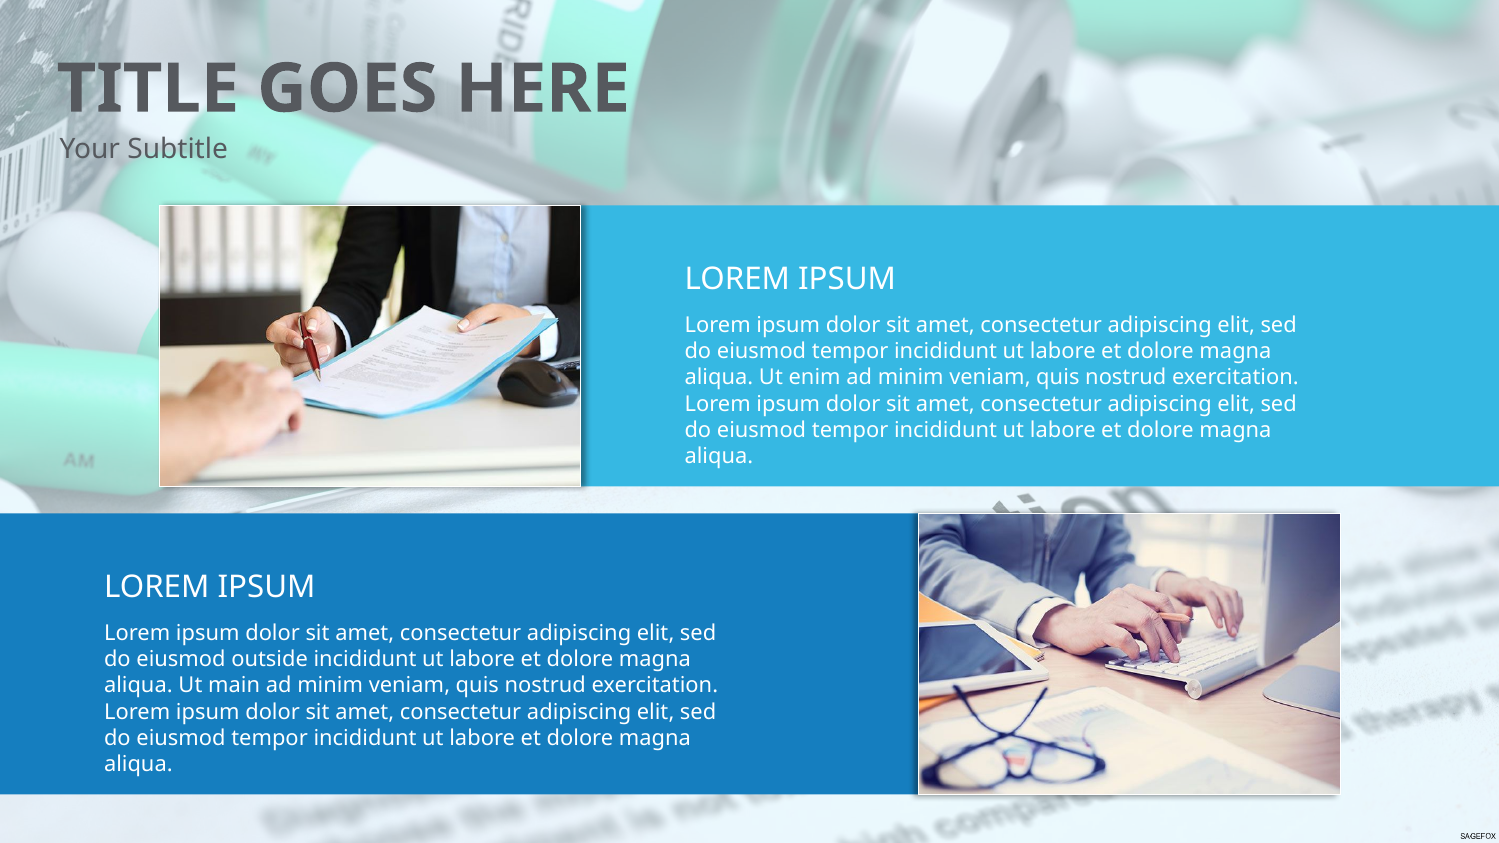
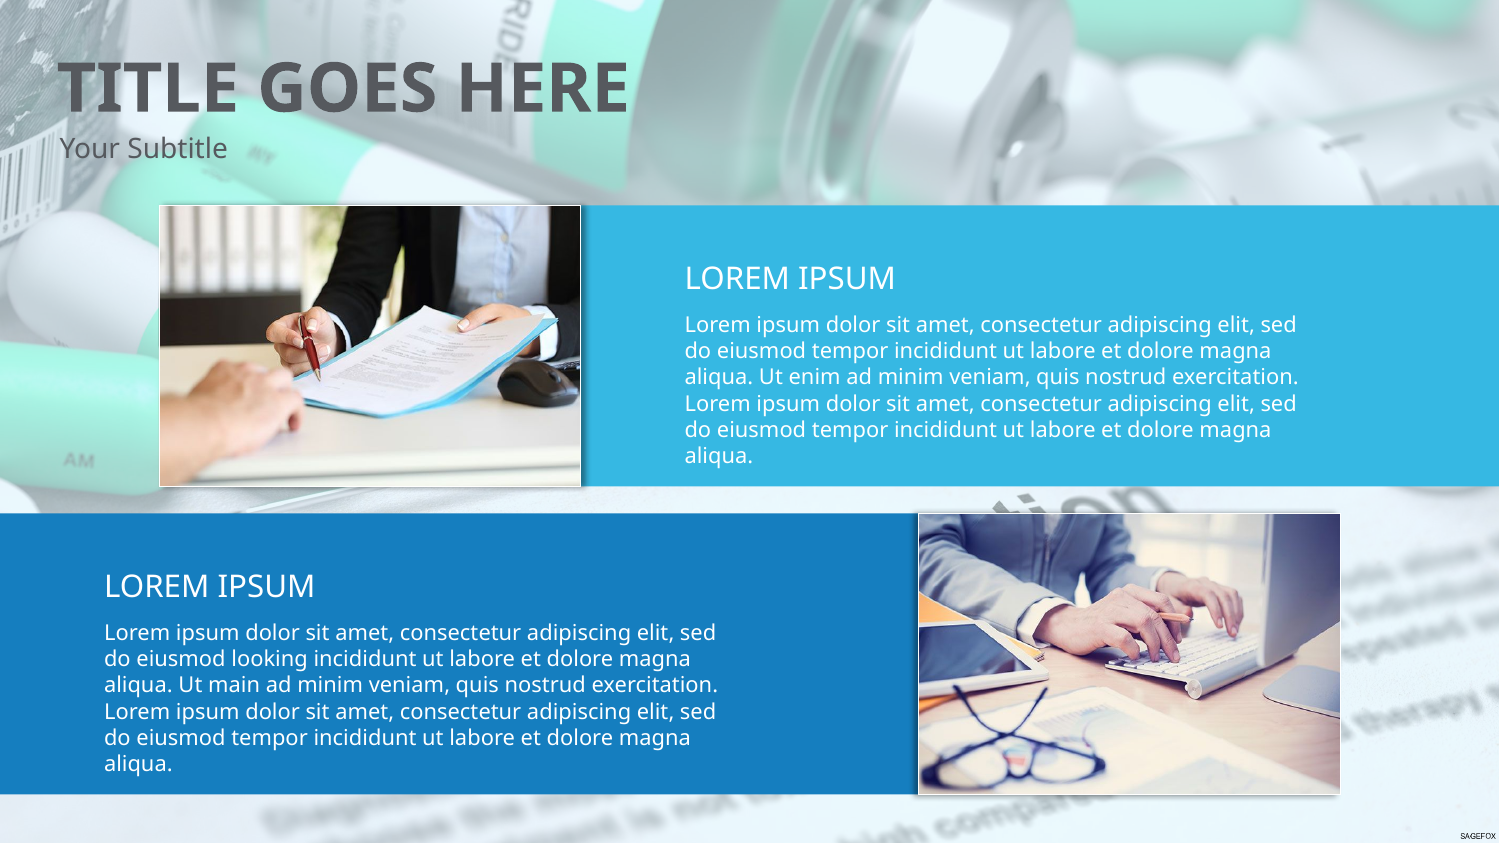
outside: outside -> looking
